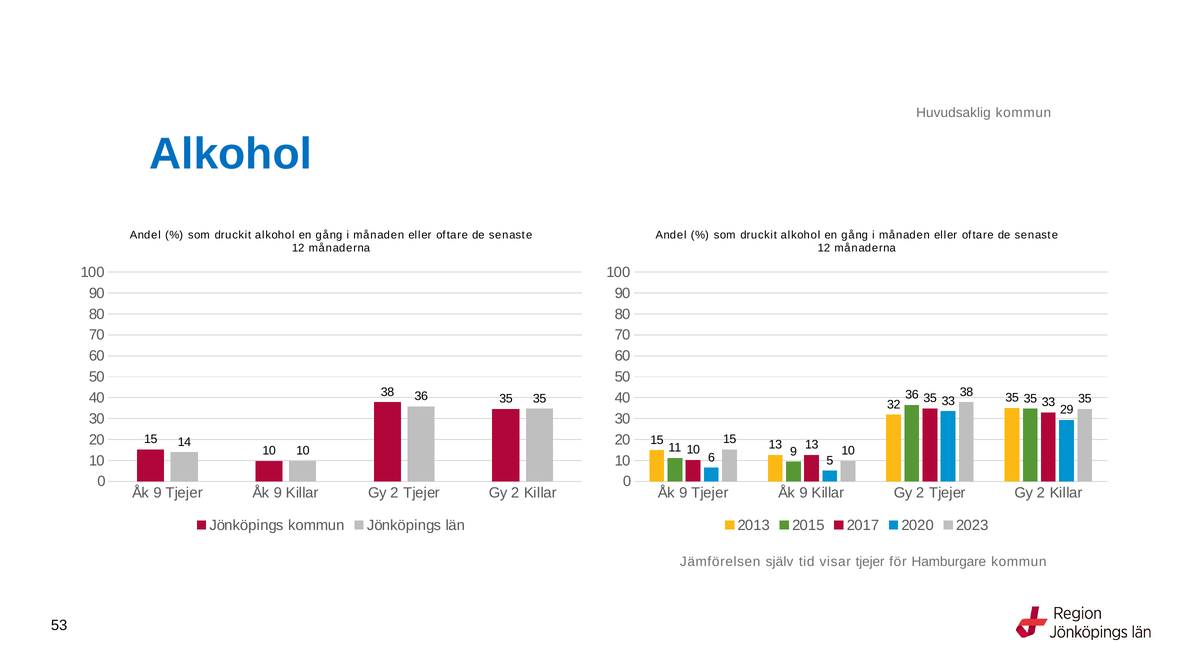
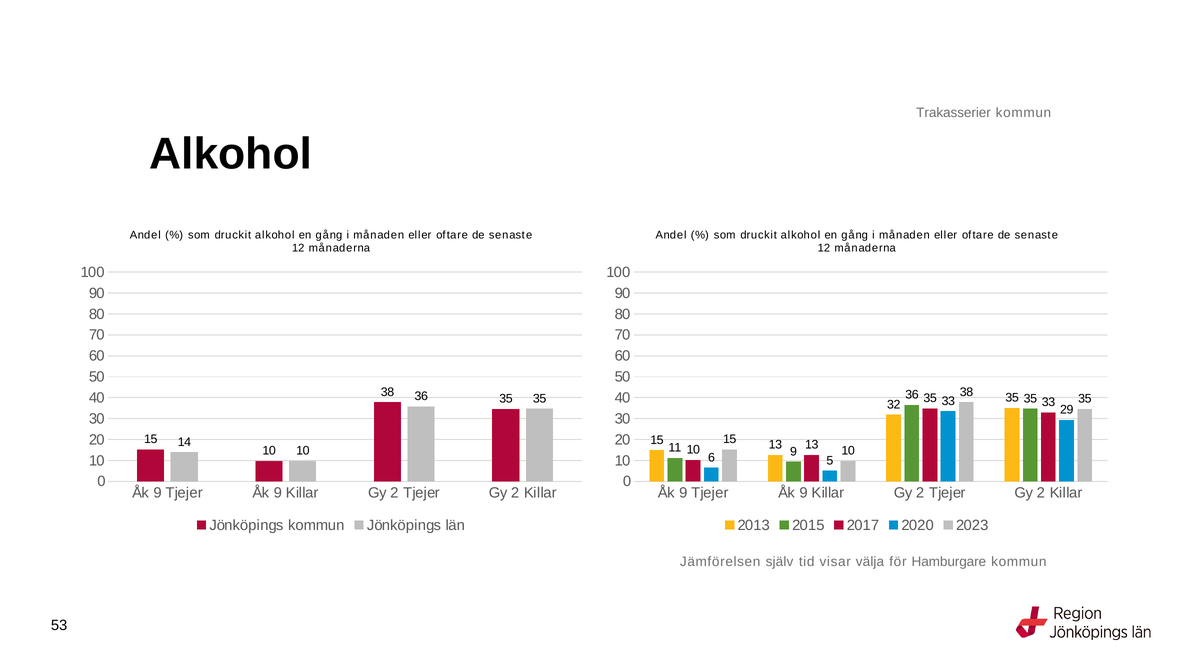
Huvudsaklig: Huvudsaklig -> Trakasserier
Alkohol at (231, 154) colour: blue -> black
visar tjejer: tjejer -> välja
